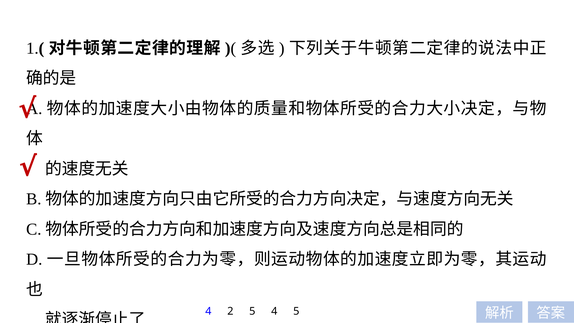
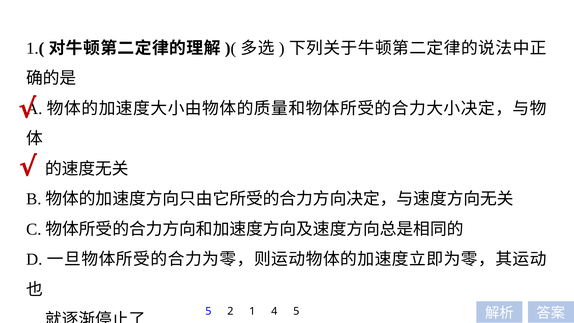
4 at (208, 311): 4 -> 5
2 5: 5 -> 1
